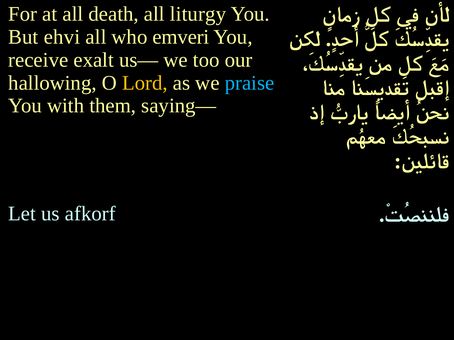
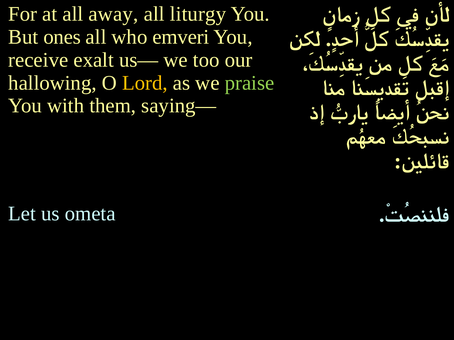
death: death -> away
ehvi: ehvi -> ones
praise colour: light blue -> light green
afkorf: afkorf -> ometa
